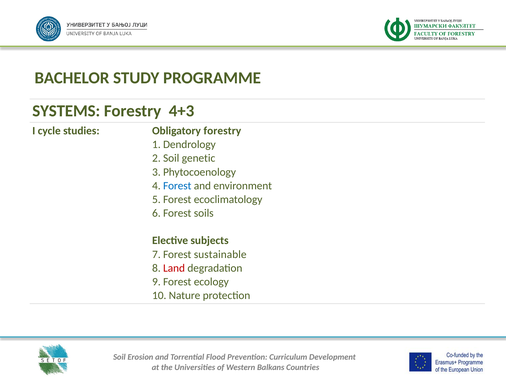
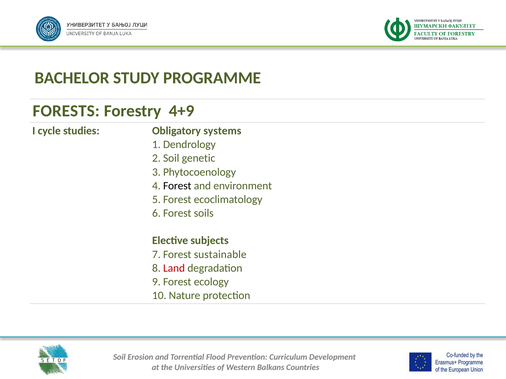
SYSTEMS: SYSTEMS -> FORESTS
4+3: 4+3 -> 4+9
Obligatory forestry: forestry -> systems
Forest at (177, 186) colour: blue -> black
